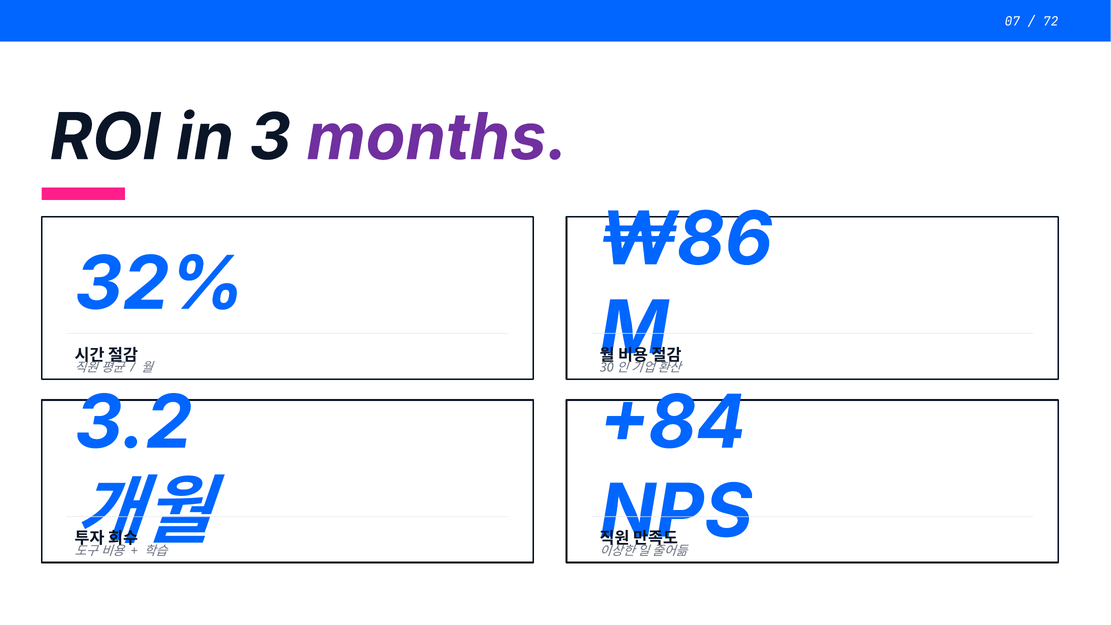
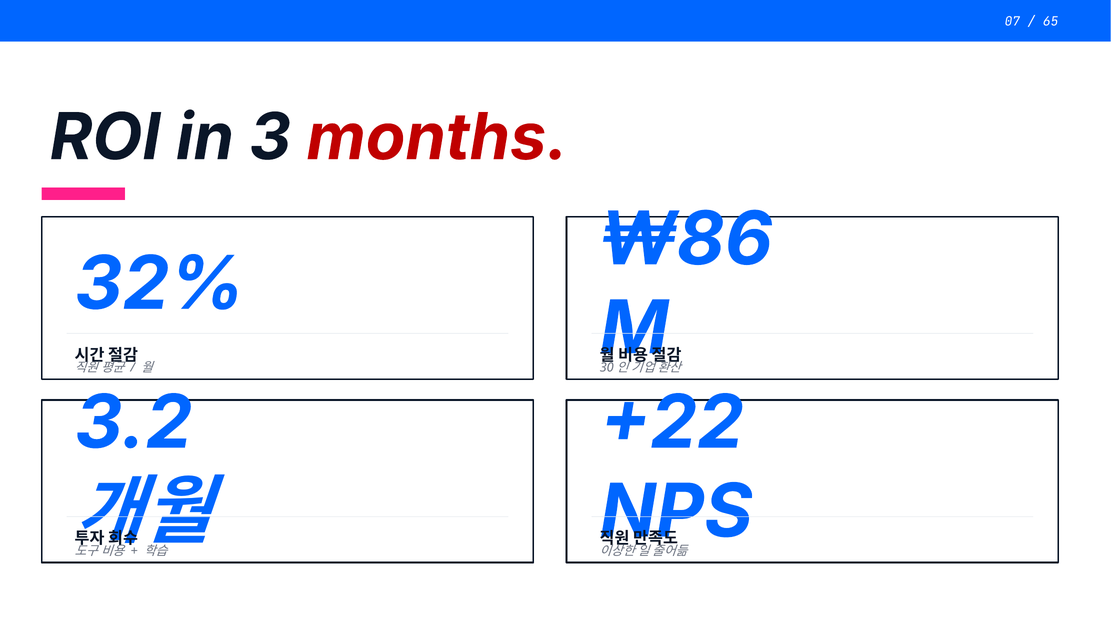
72: 72 -> 65
months colour: purple -> red
+84: +84 -> +22
